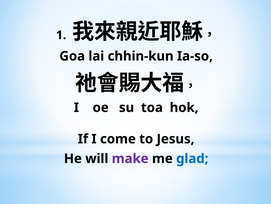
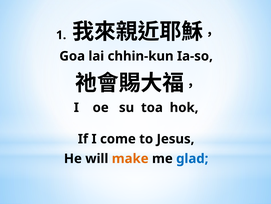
make colour: purple -> orange
